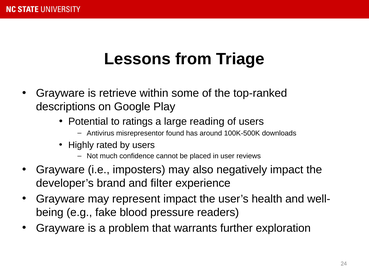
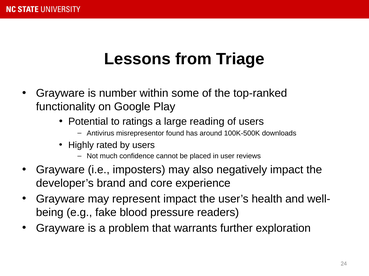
retrieve: retrieve -> number
descriptions: descriptions -> functionality
filter: filter -> core
